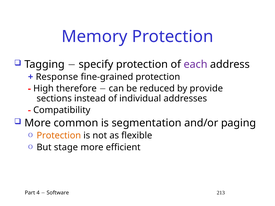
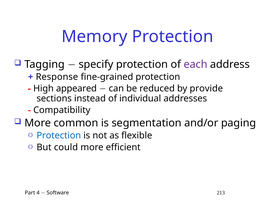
therefore: therefore -> appeared
Protection at (59, 136) colour: orange -> blue
stage: stage -> could
